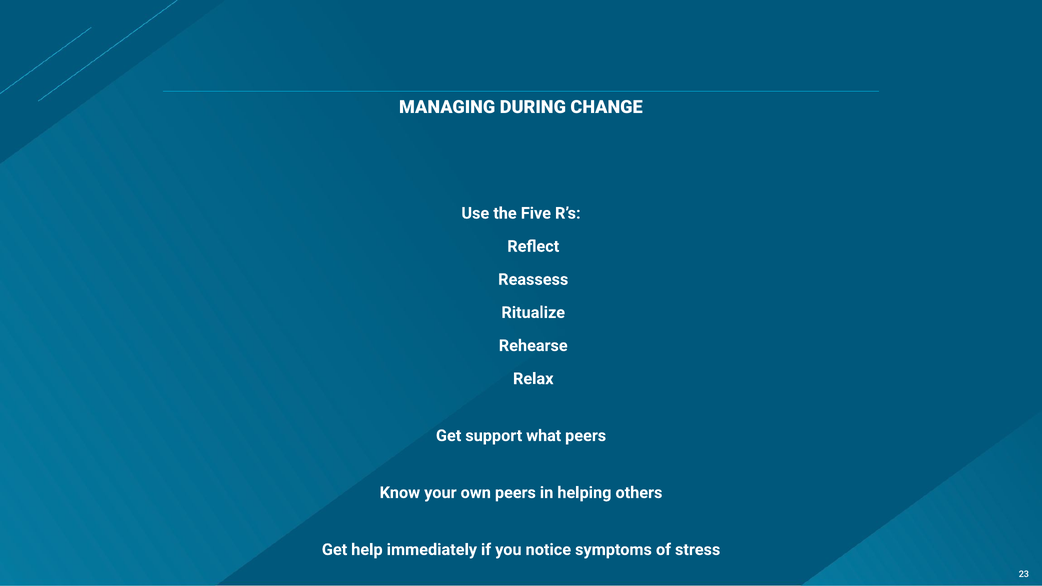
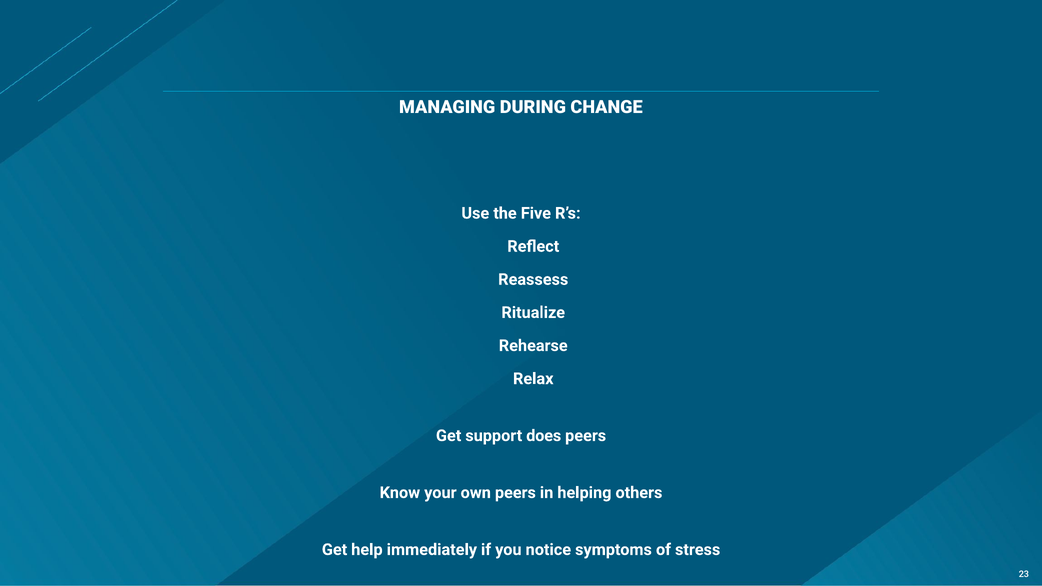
what: what -> does
